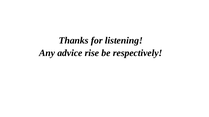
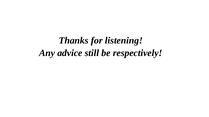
rise: rise -> still
